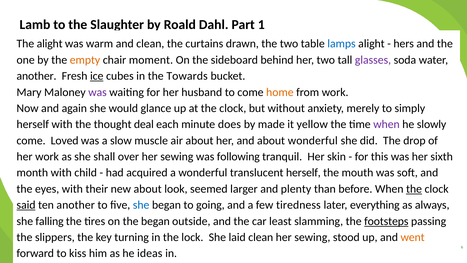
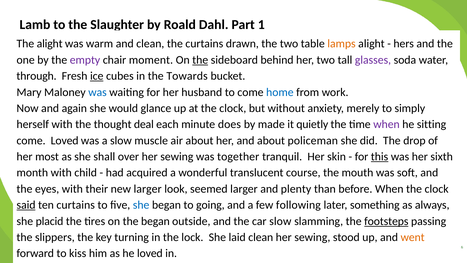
lamps colour: blue -> orange
empty colour: orange -> purple
the at (200, 60) underline: none -> present
another at (37, 76): another -> through
was at (98, 92) colour: purple -> blue
home colour: orange -> blue
yellow: yellow -> quietly
slowly: slowly -> sitting
about wonderful: wonderful -> policeman
her work: work -> most
following: following -> together
this underline: none -> present
translucent herself: herself -> course
new about: about -> larger
the at (414, 189) underline: present -> none
ten another: another -> curtains
tiredness: tiredness -> following
everything: everything -> something
falling: falling -> placid
car least: least -> slow
he ideas: ideas -> loved
